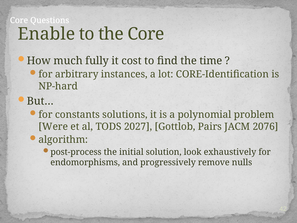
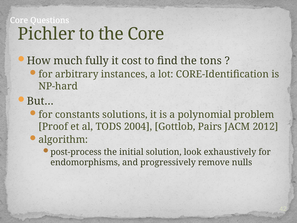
Enable: Enable -> Pichler
time: time -> tons
Were: Were -> Proof
2027: 2027 -> 2004
2076: 2076 -> 2012
